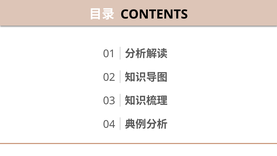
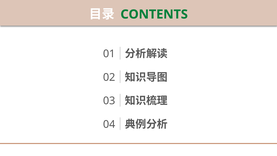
CONTENTS colour: black -> green
